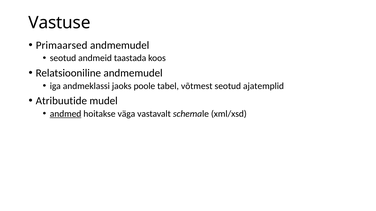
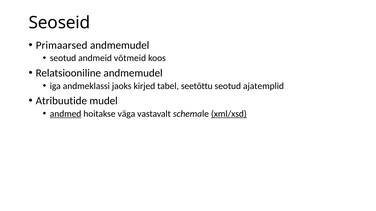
Vastuse: Vastuse -> Seoseid
taastada: taastada -> võtmeid
poole: poole -> kirjed
võtmest: võtmest -> seetõttu
xml/xsd underline: none -> present
